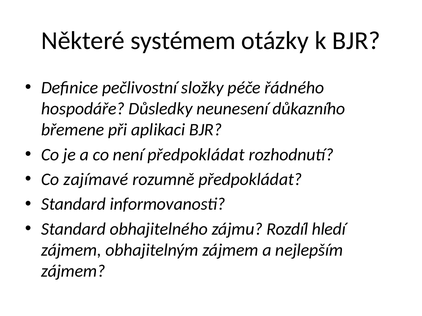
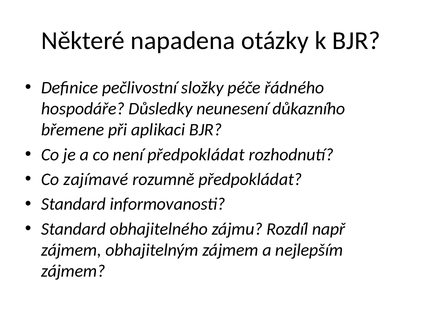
systémem: systémem -> napadena
hledí: hledí -> např
